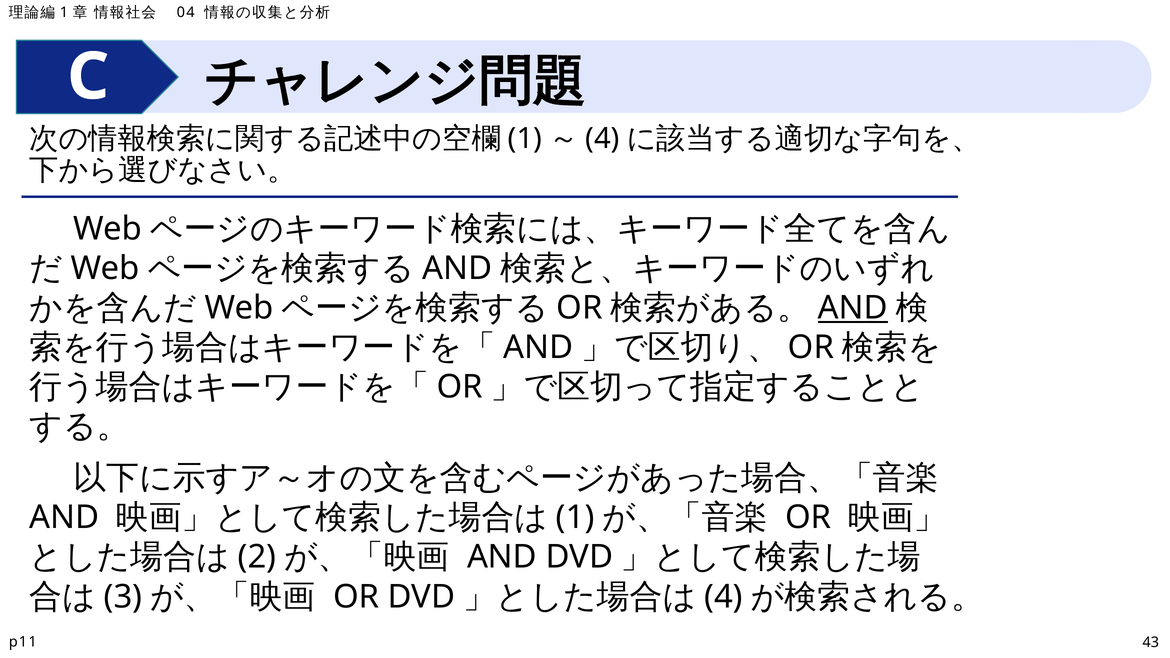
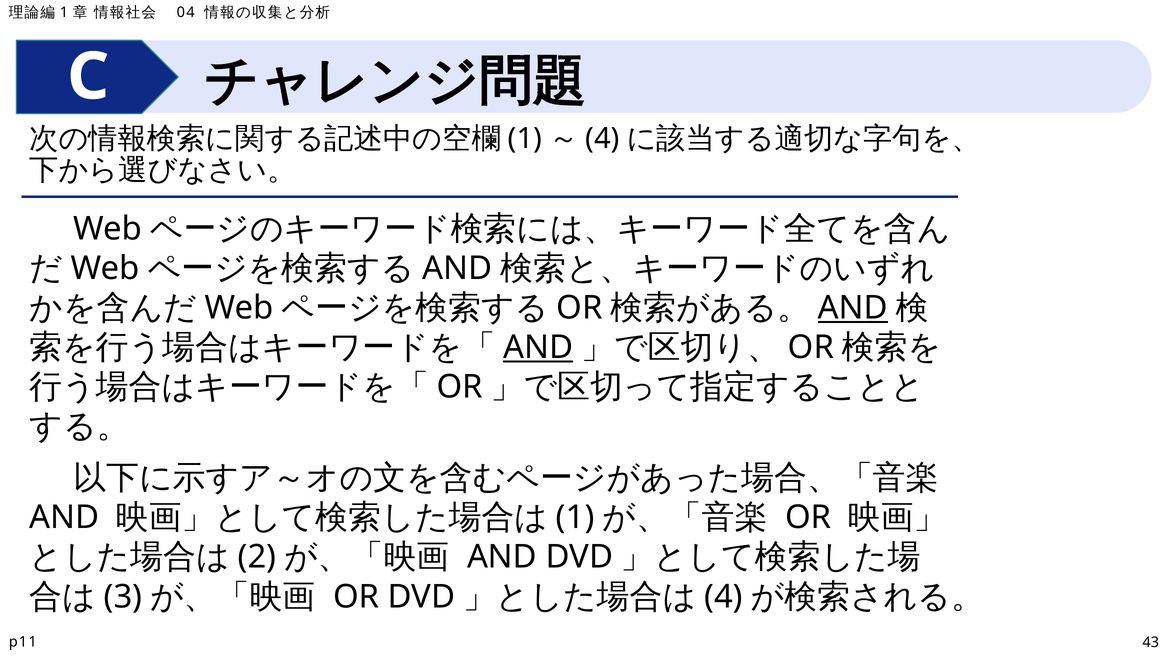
AND at (538, 347) underline: none -> present
